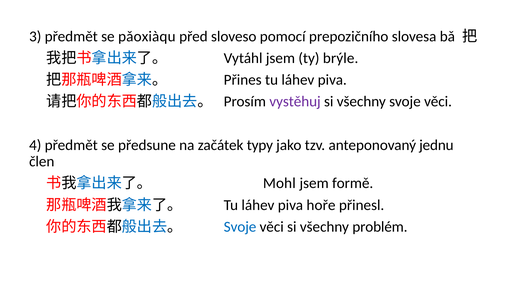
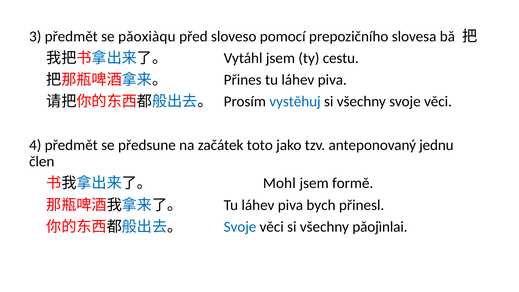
brýle: brýle -> cestu
vystěhuj colour: purple -> blue
typy: typy -> toto
hoře: hoře -> bych
problém: problém -> pǎojìnlai
